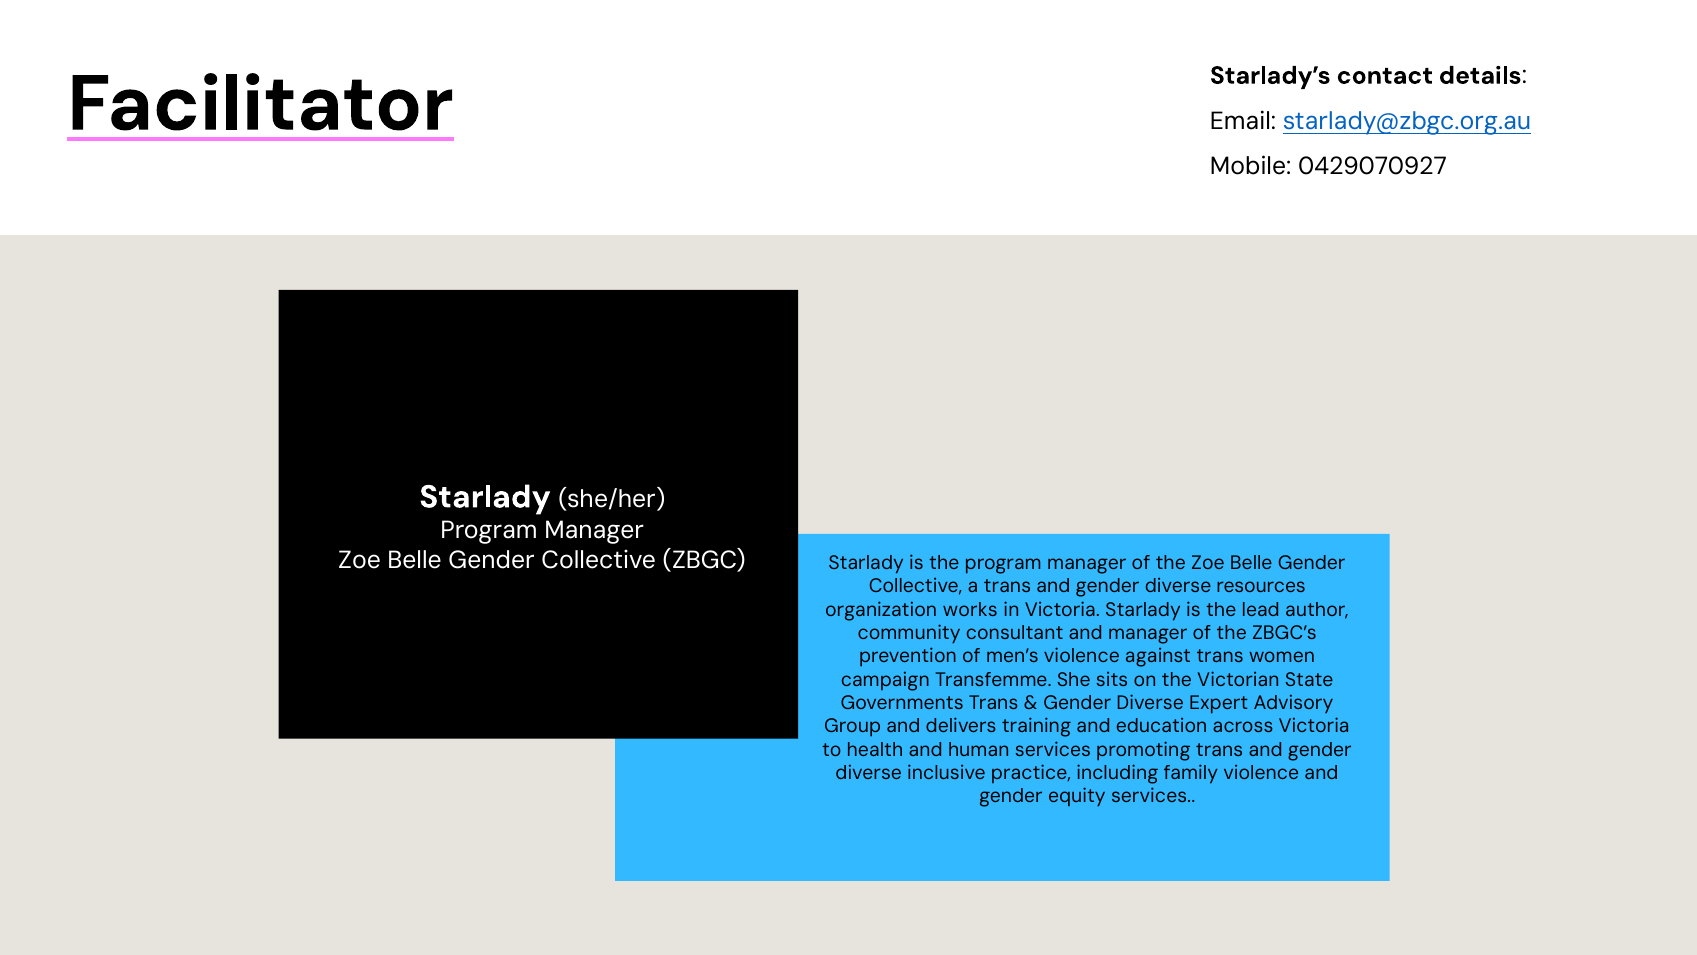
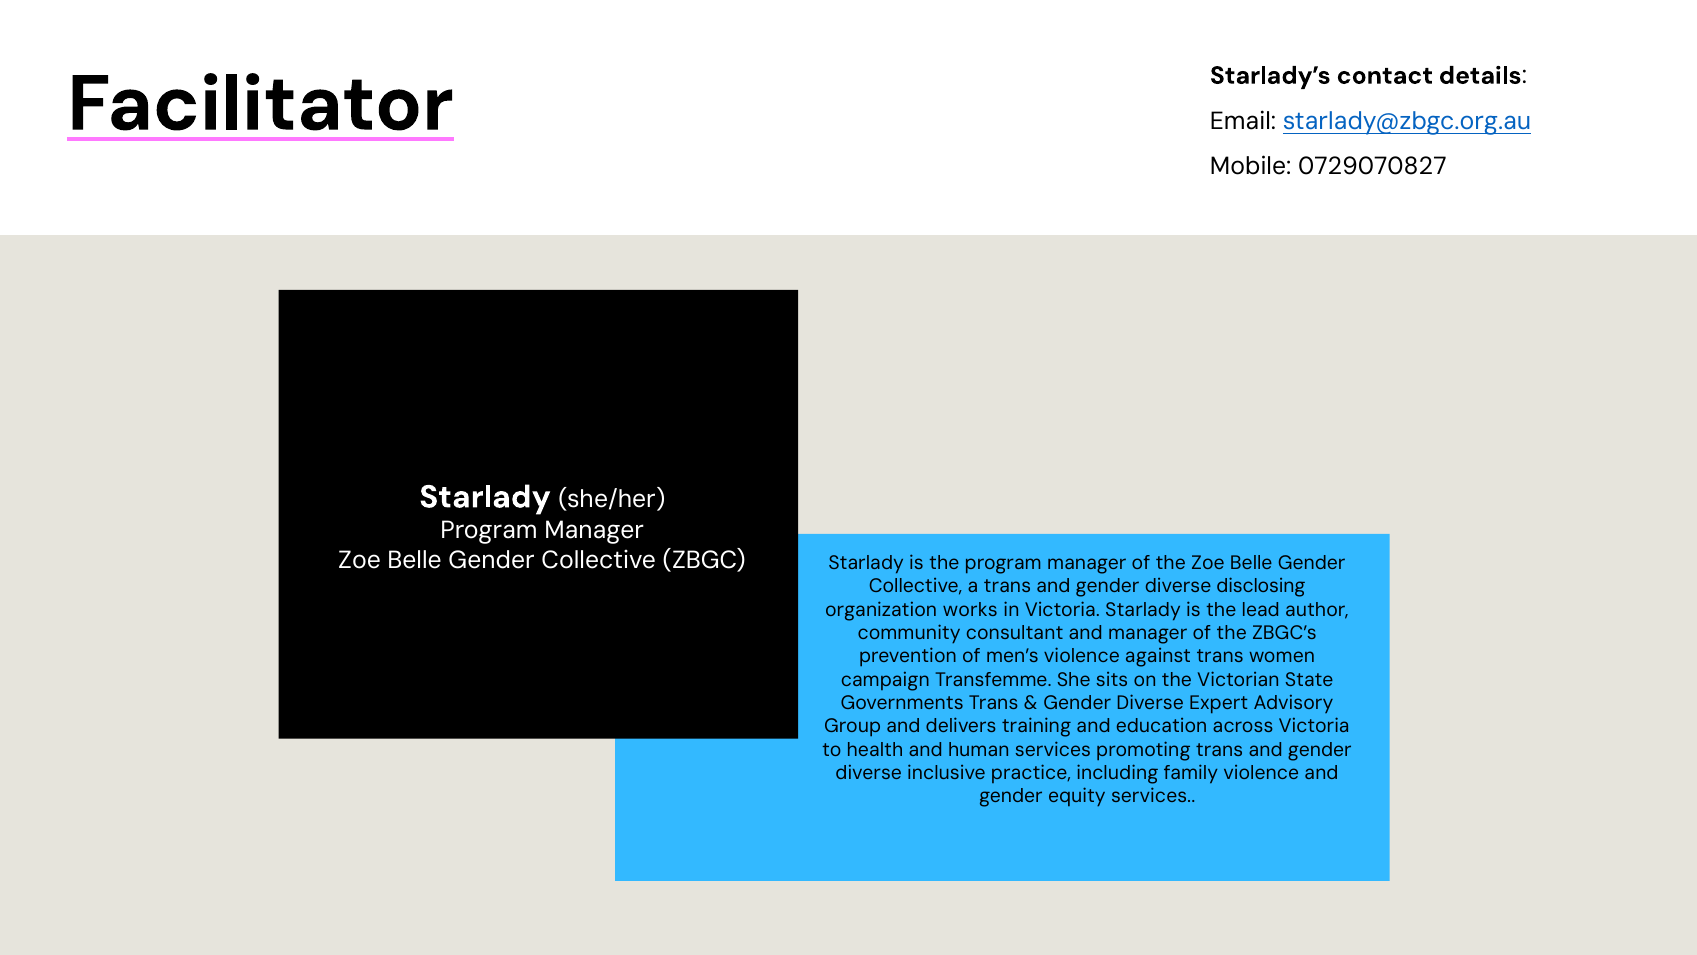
0429070927: 0429070927 -> 0729070827
resources: resources -> disclosing
